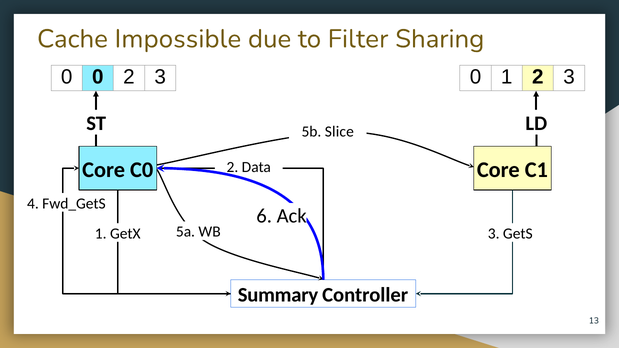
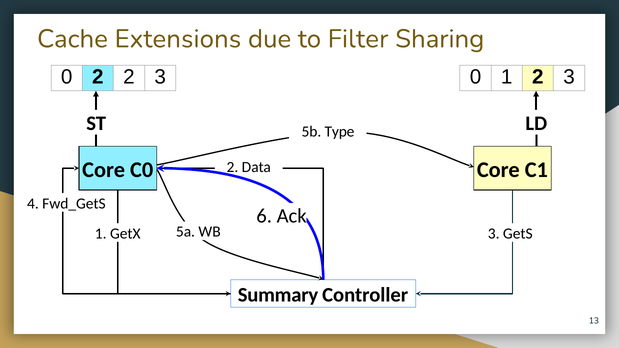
Impossible: Impossible -> Extensions
0 0: 0 -> 2
Slice: Slice -> Type
